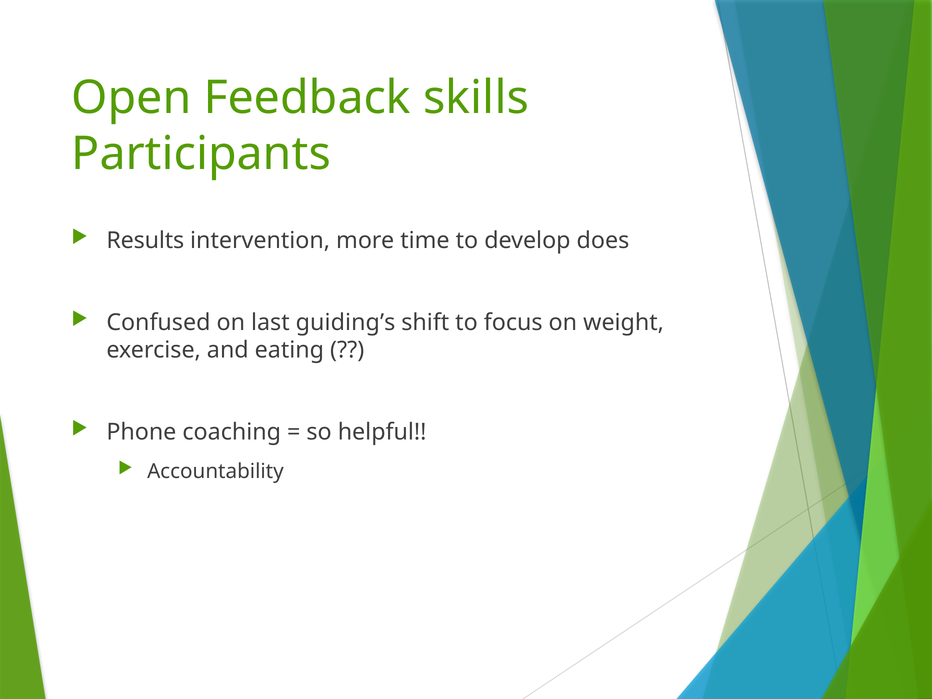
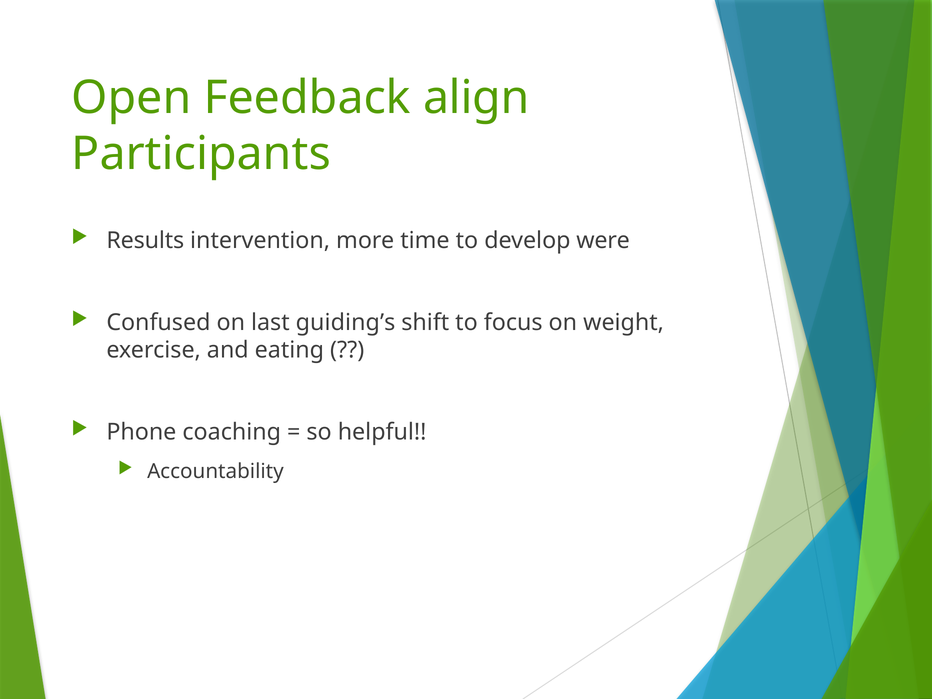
skills: skills -> align
does: does -> were
